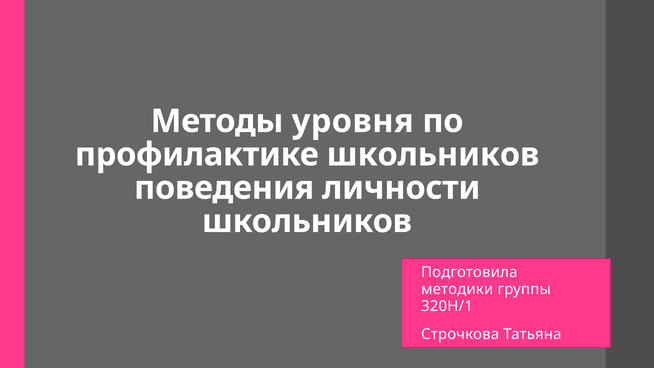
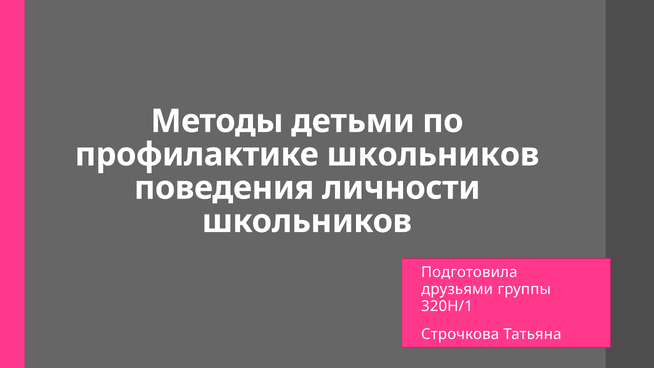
уровня: уровня -> детьми
методики: методики -> друзьями
